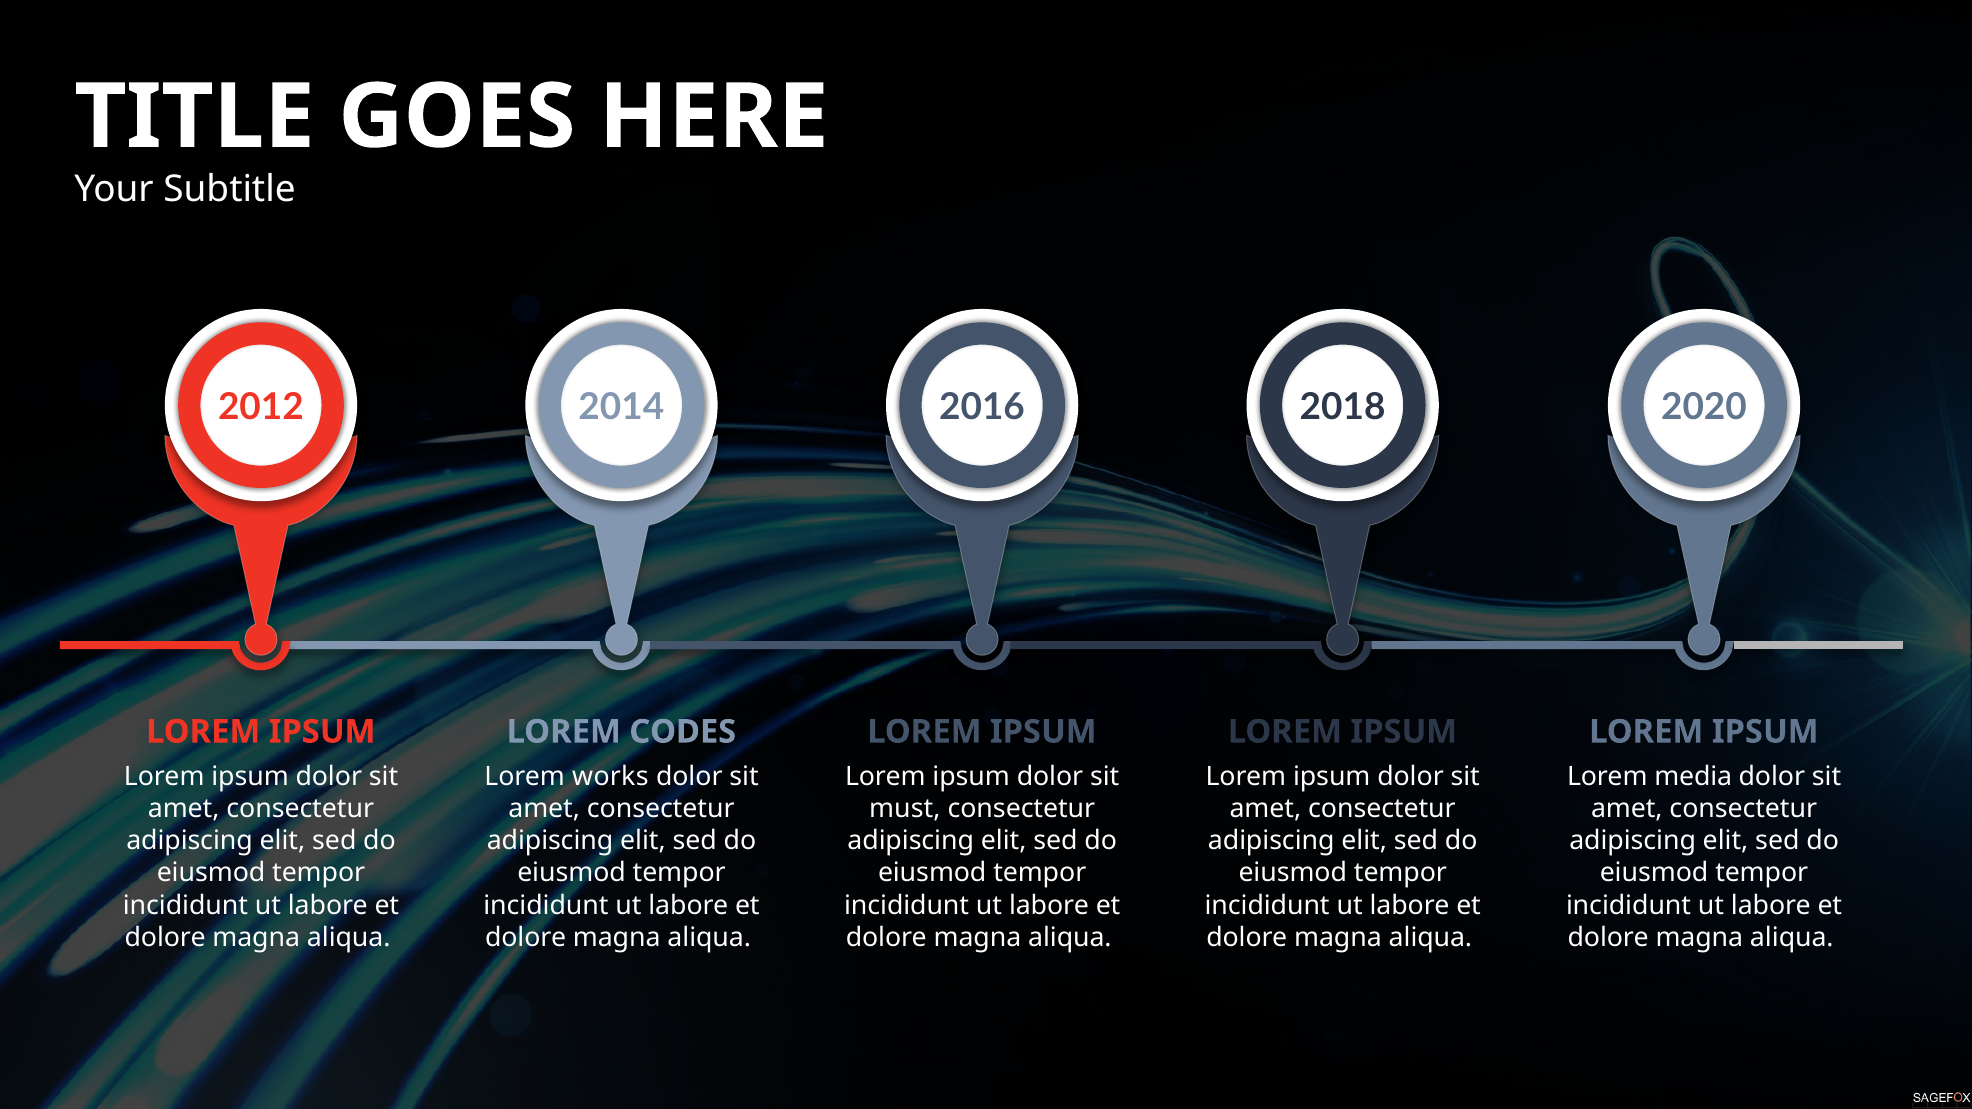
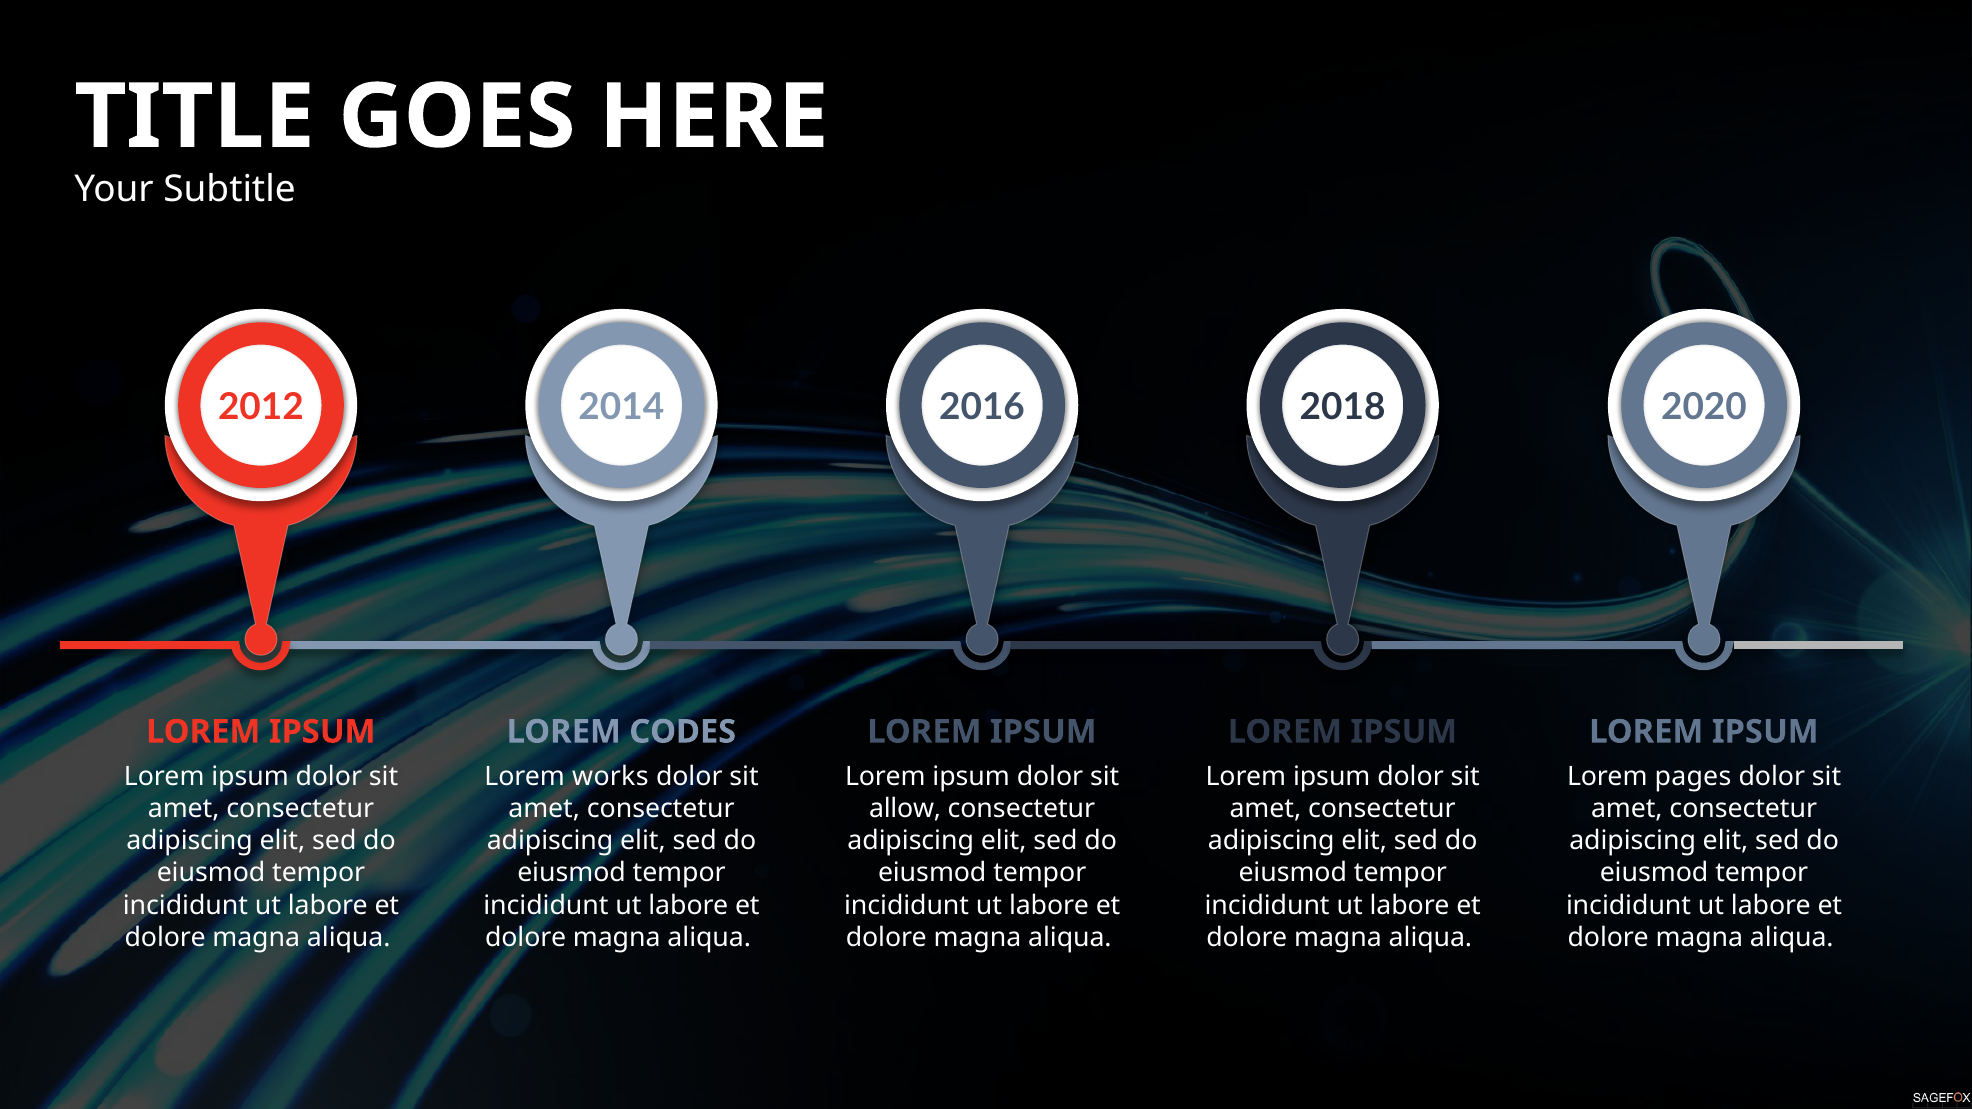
media: media -> pages
must: must -> allow
